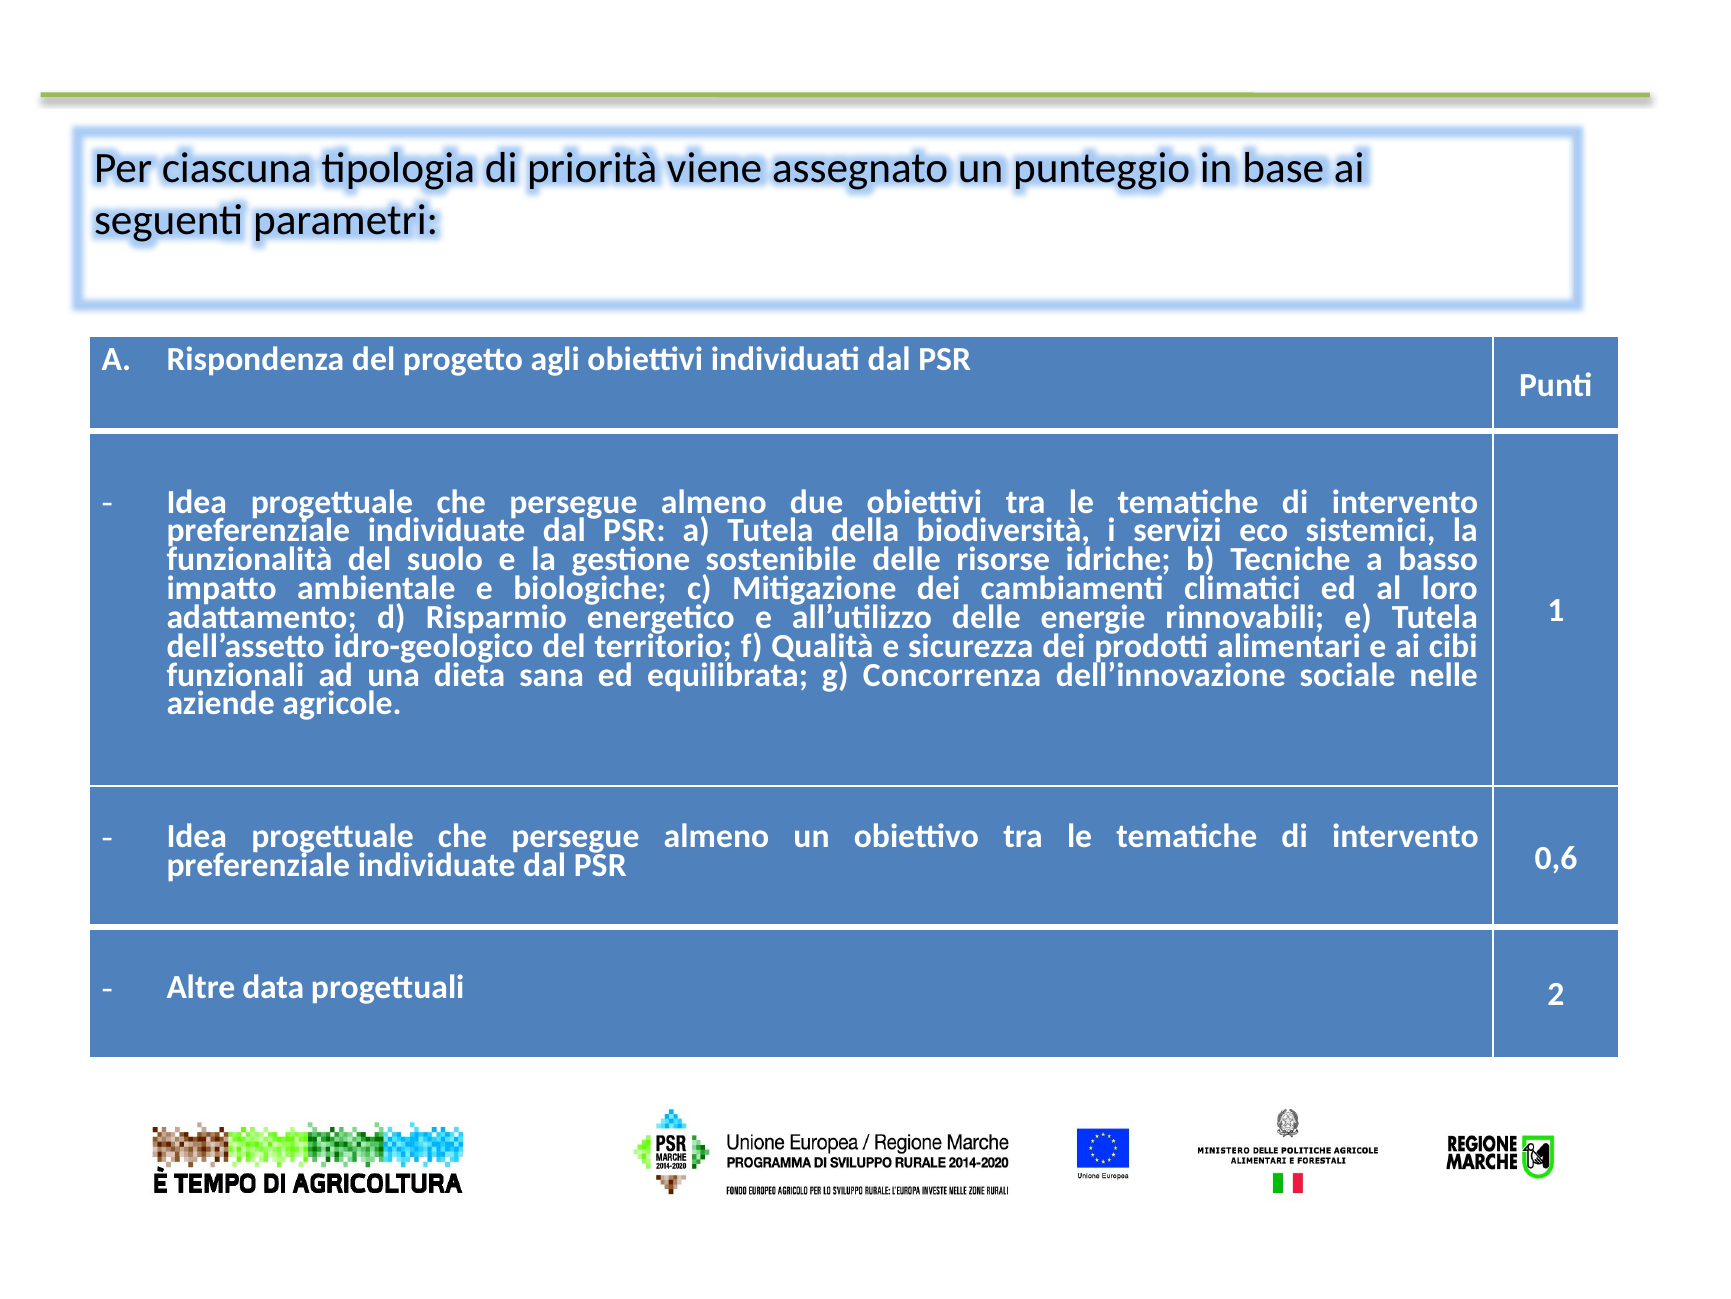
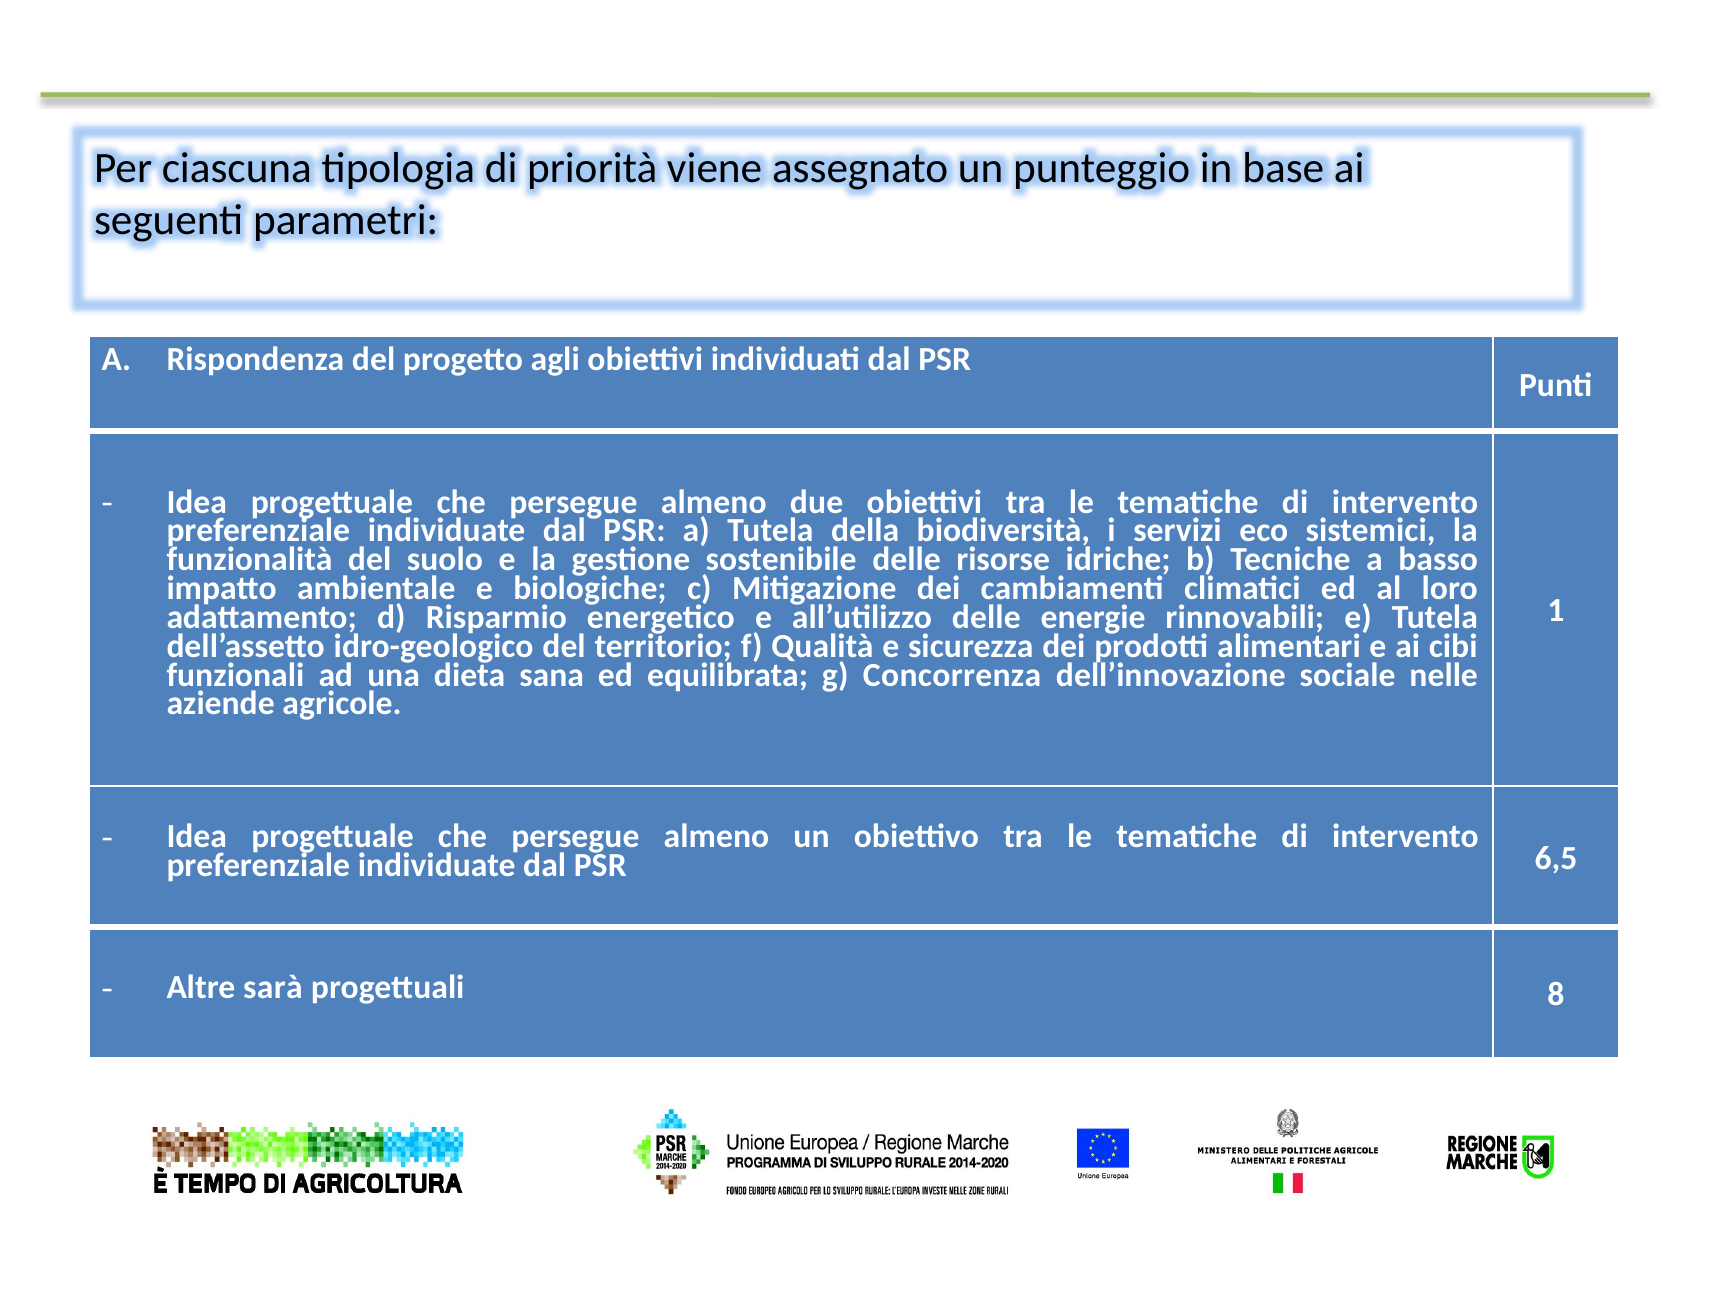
0,6: 0,6 -> 6,5
data: data -> sarà
2: 2 -> 8
